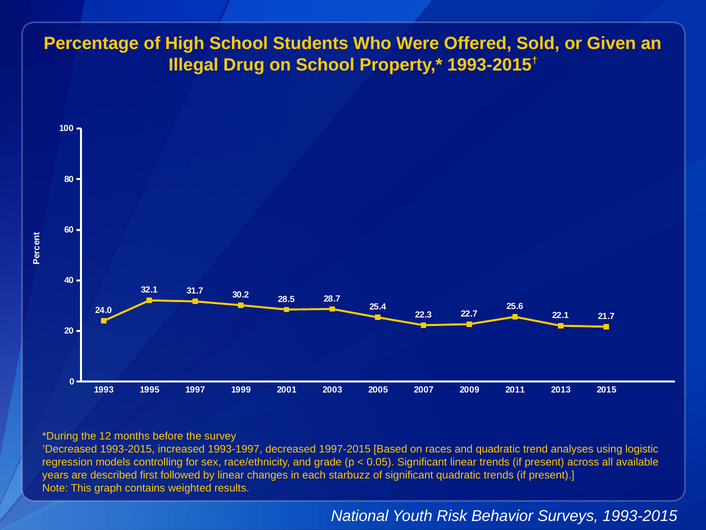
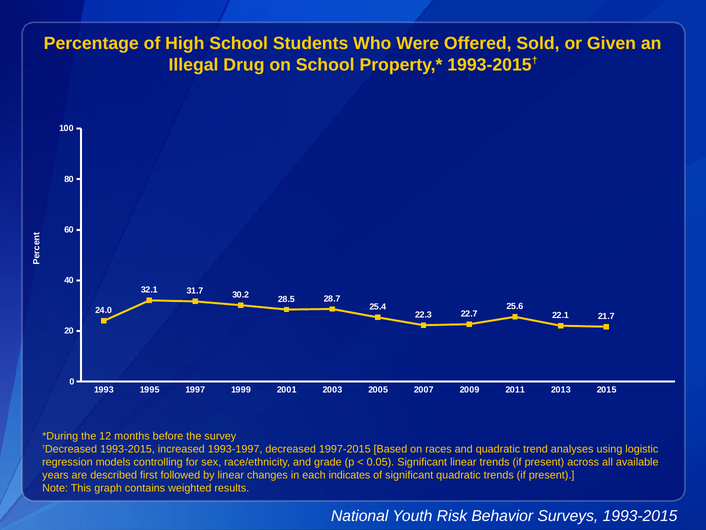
starbuzz: starbuzz -> indicates
